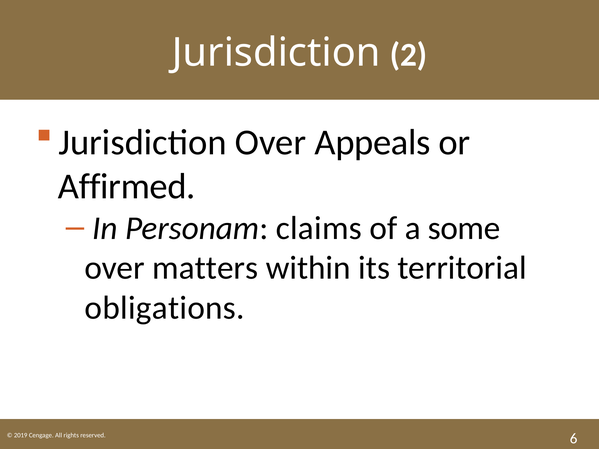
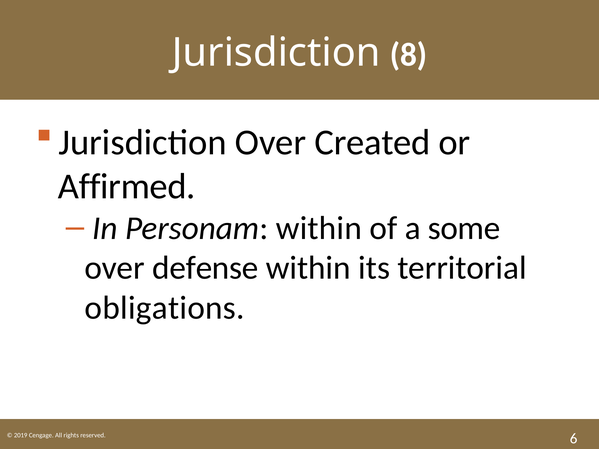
2: 2 -> 8
Appeals: Appeals -> Created
Personam claims: claims -> within
matters: matters -> defense
